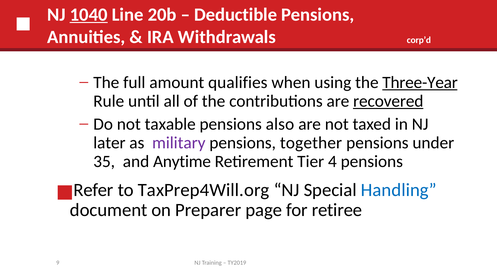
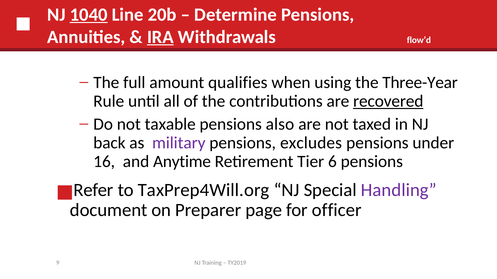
Deductible: Deductible -> Determine
IRA underline: none -> present
corp’d: corp’d -> flow’d
Three-Year underline: present -> none
later: later -> back
together: together -> excludes
35: 35 -> 16
4: 4 -> 6
Handling colour: blue -> purple
retiree: retiree -> officer
